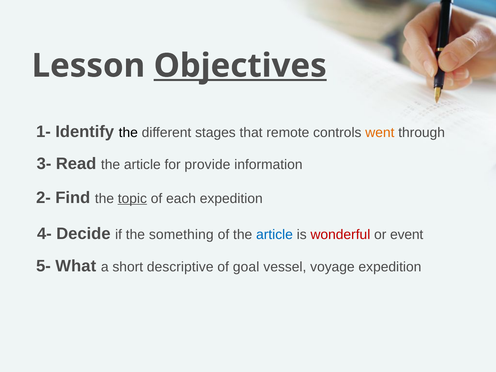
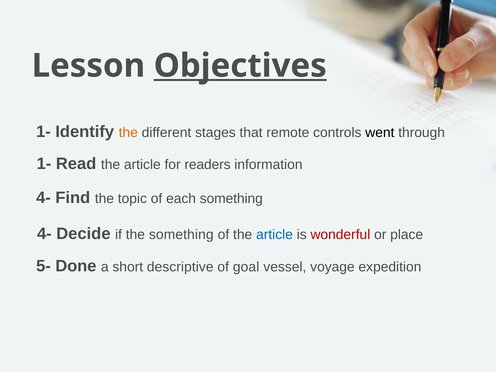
the at (128, 132) colour: black -> orange
went colour: orange -> black
3- at (44, 164): 3- -> 1-
provide: provide -> readers
2- at (43, 198): 2- -> 4-
topic underline: present -> none
each expedition: expedition -> something
event: event -> place
What: What -> Done
